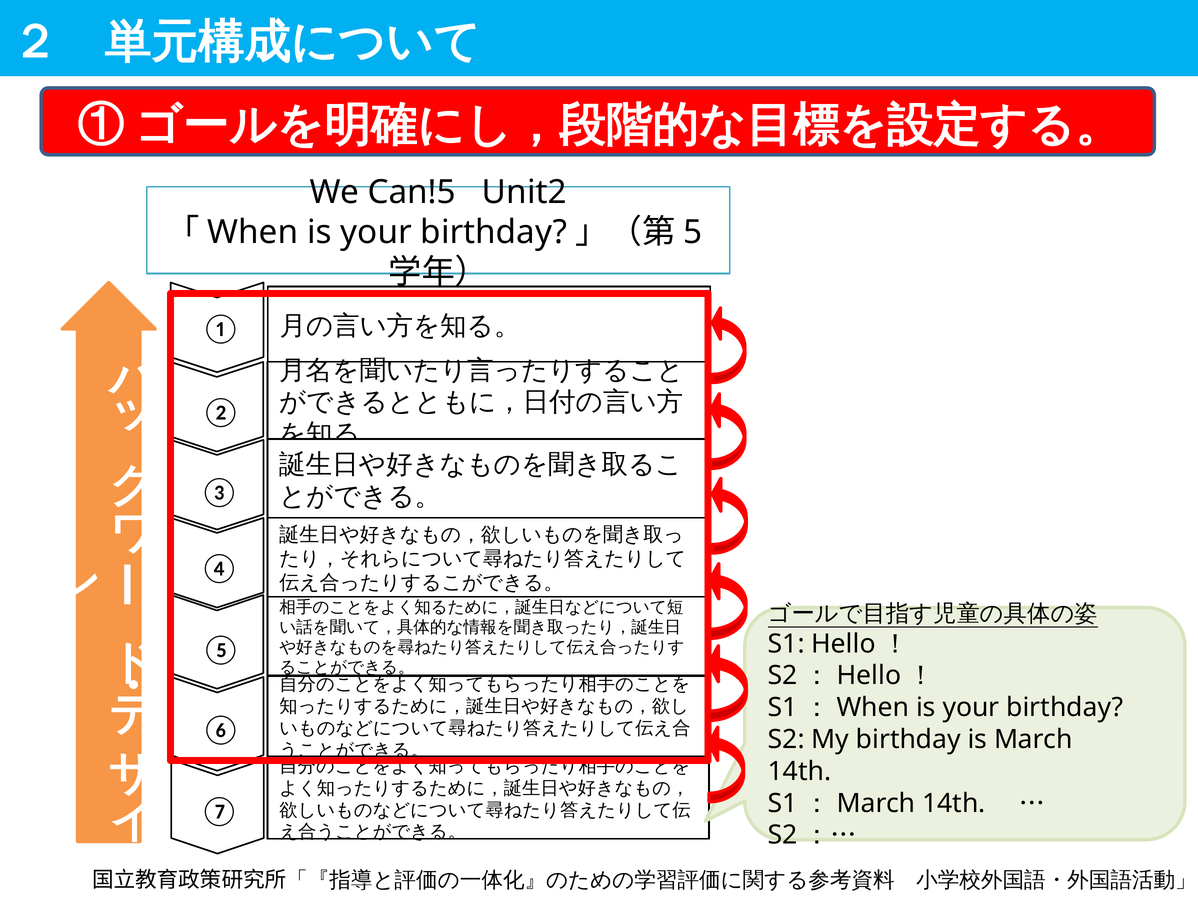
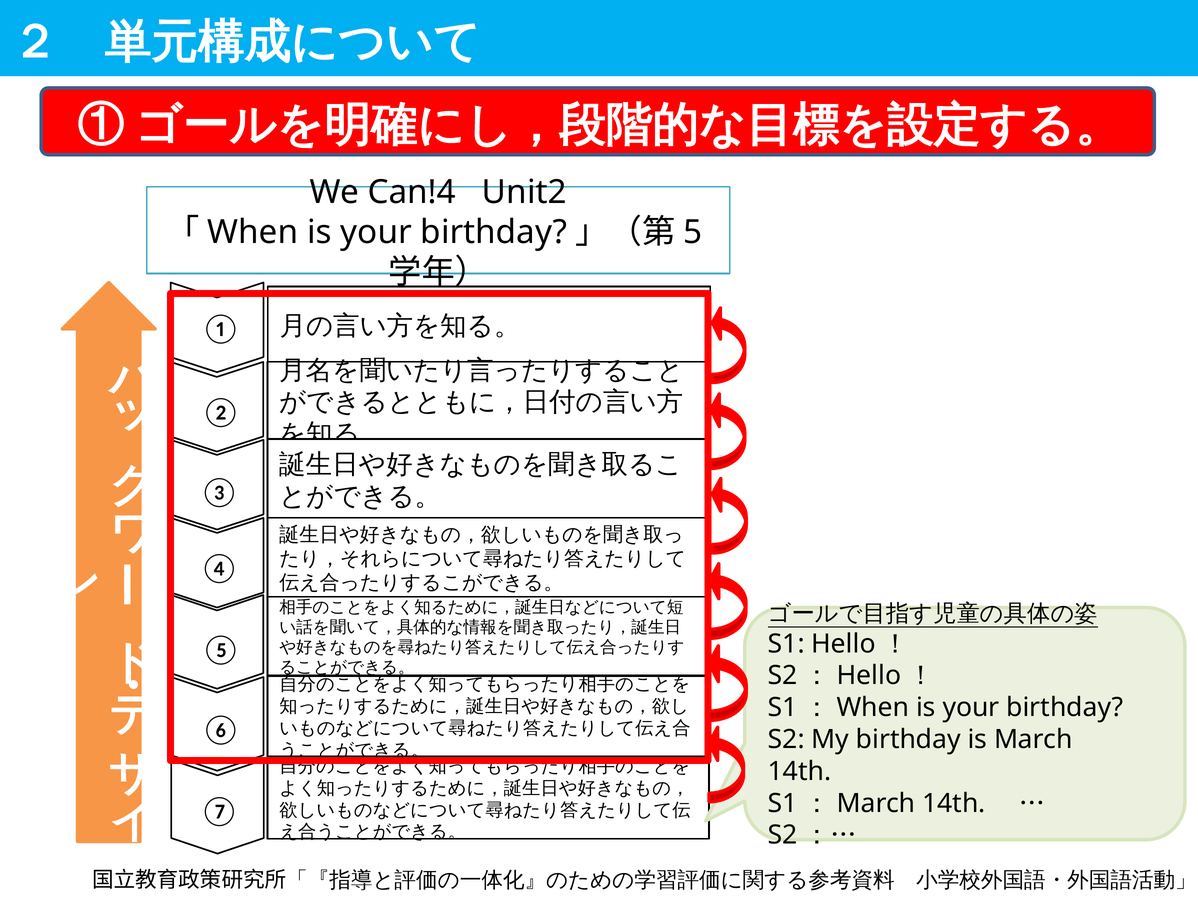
Can!5: Can!5 -> Can!4
